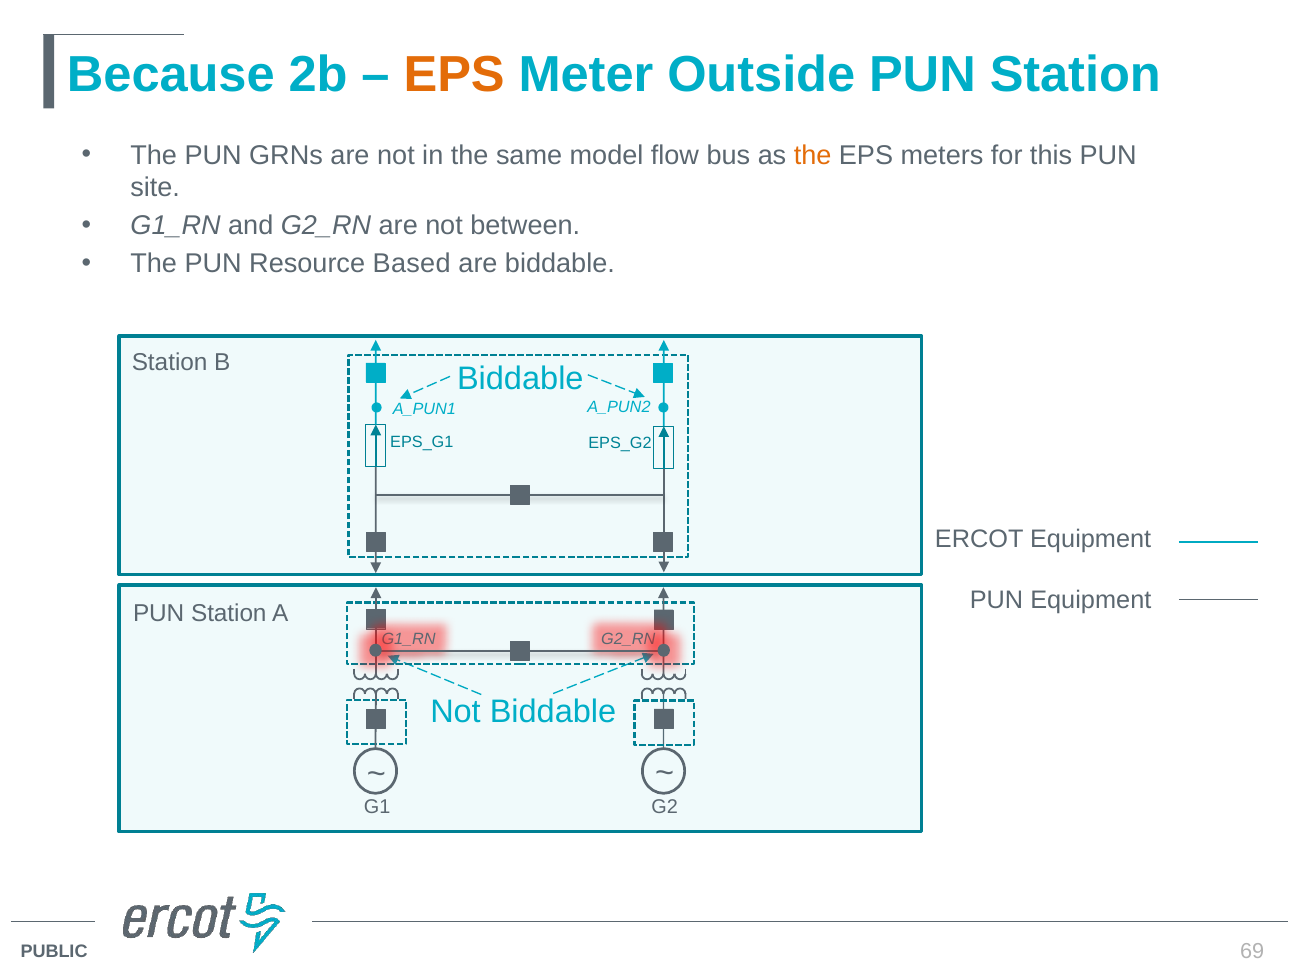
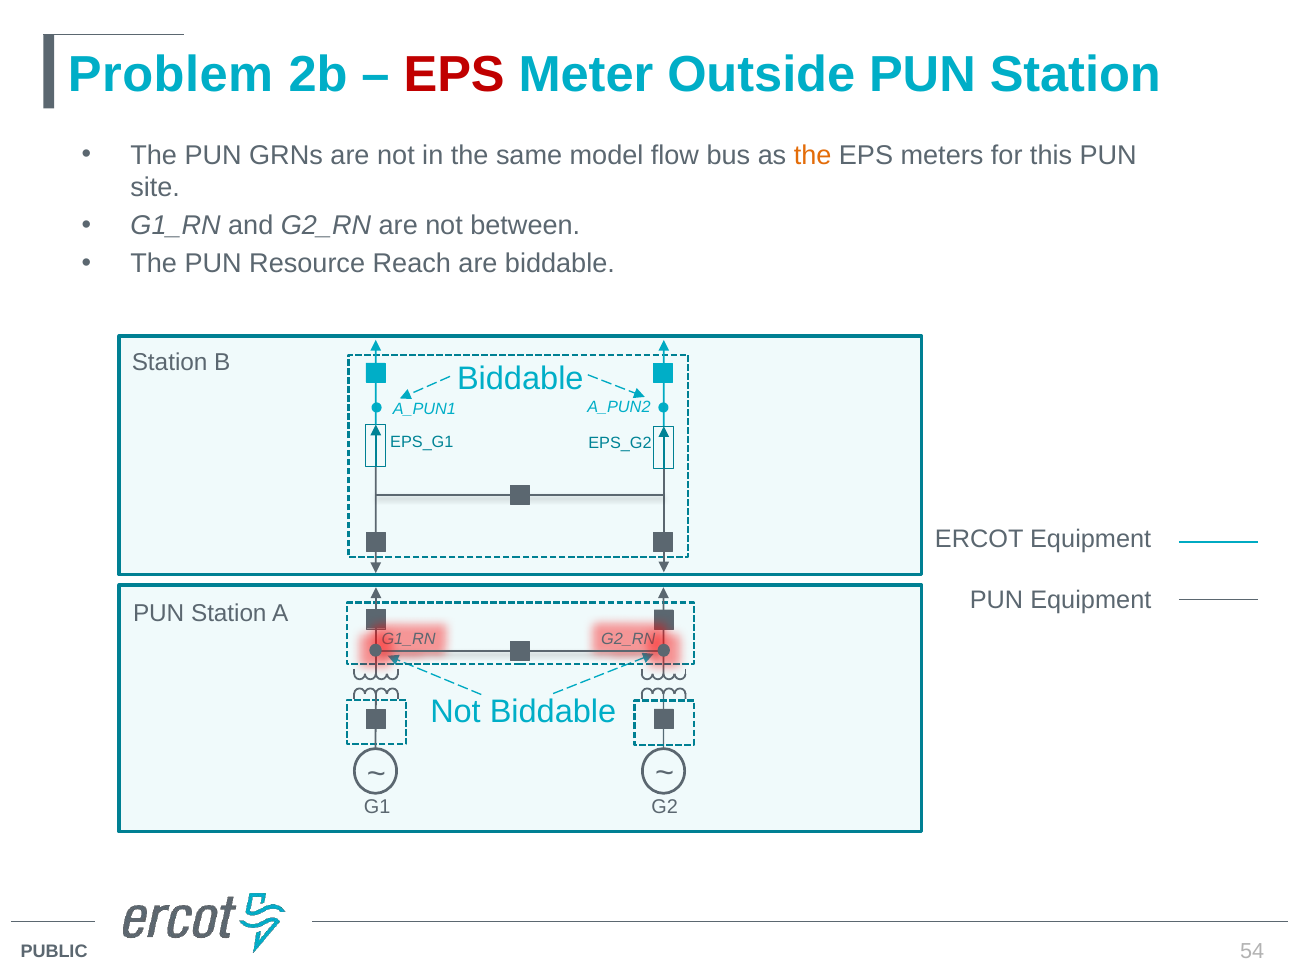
Because: Because -> Problem
EPS at (454, 75) colour: orange -> red
Based: Based -> Reach
69: 69 -> 54
